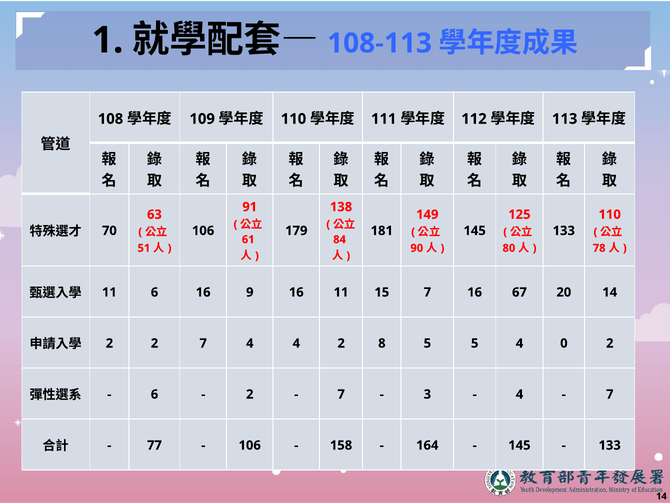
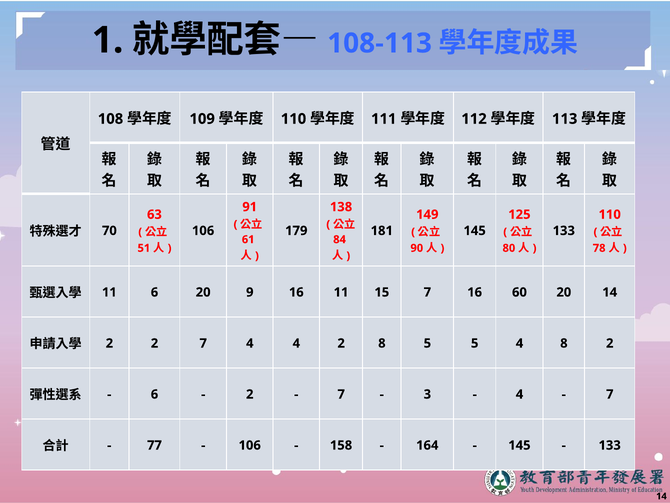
6 16: 16 -> 20
67: 67 -> 60
4 0: 0 -> 8
